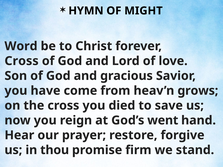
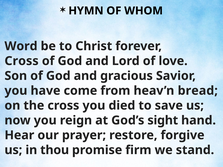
MIGHT: MIGHT -> WHOM
grows: grows -> bread
went: went -> sight
